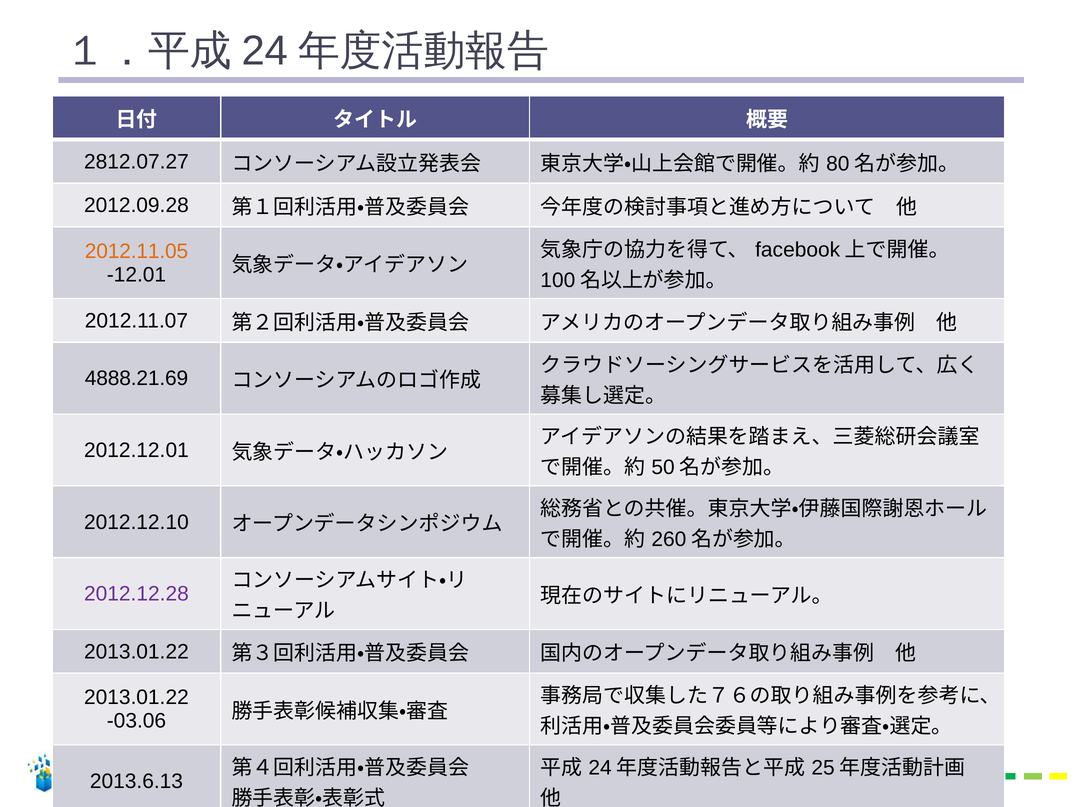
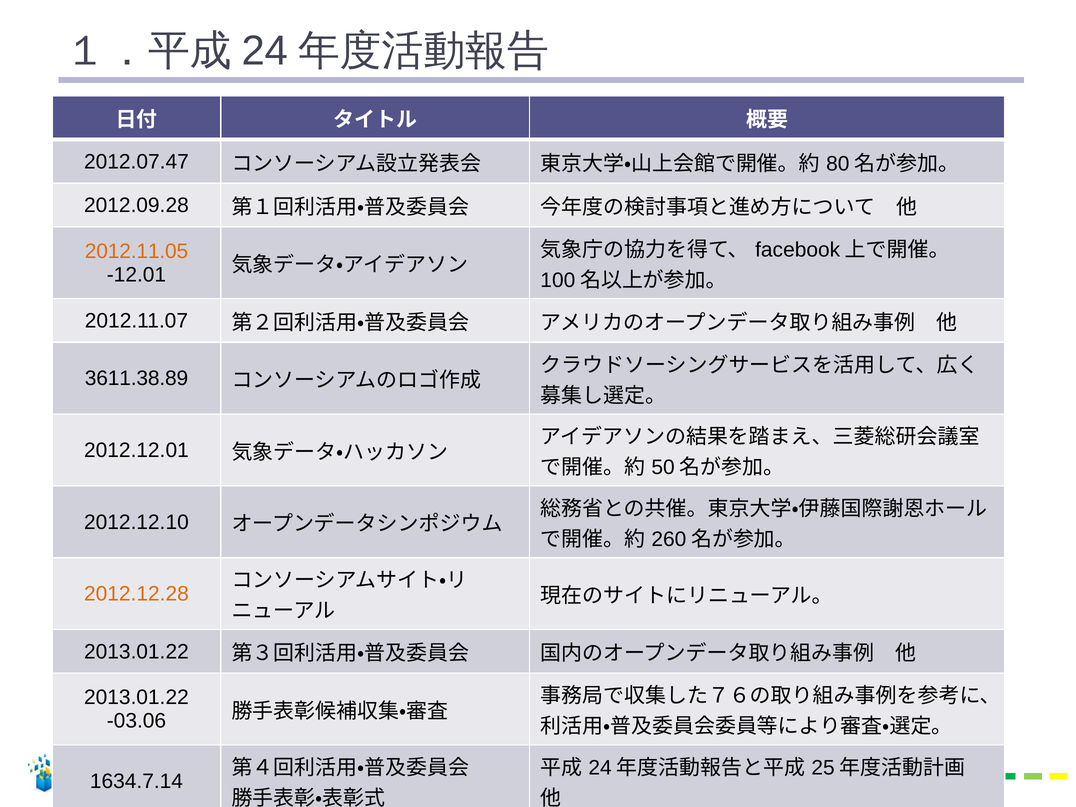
2812.07.27: 2812.07.27 -> 2012.07.47
4888.21.69: 4888.21.69 -> 3611.38.89
2012.12.28 colour: purple -> orange
2013.6.13: 2013.6.13 -> 1634.7.14
